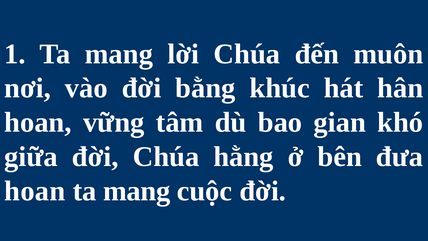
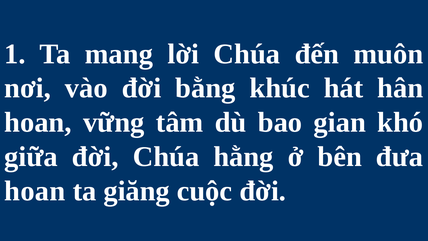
mang at (137, 191): mang -> giăng
